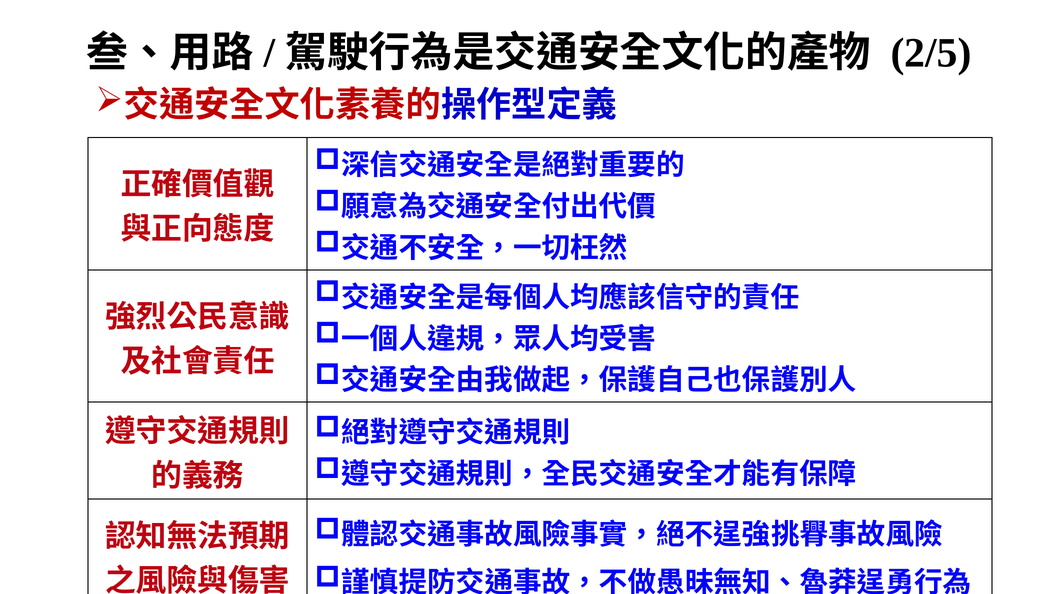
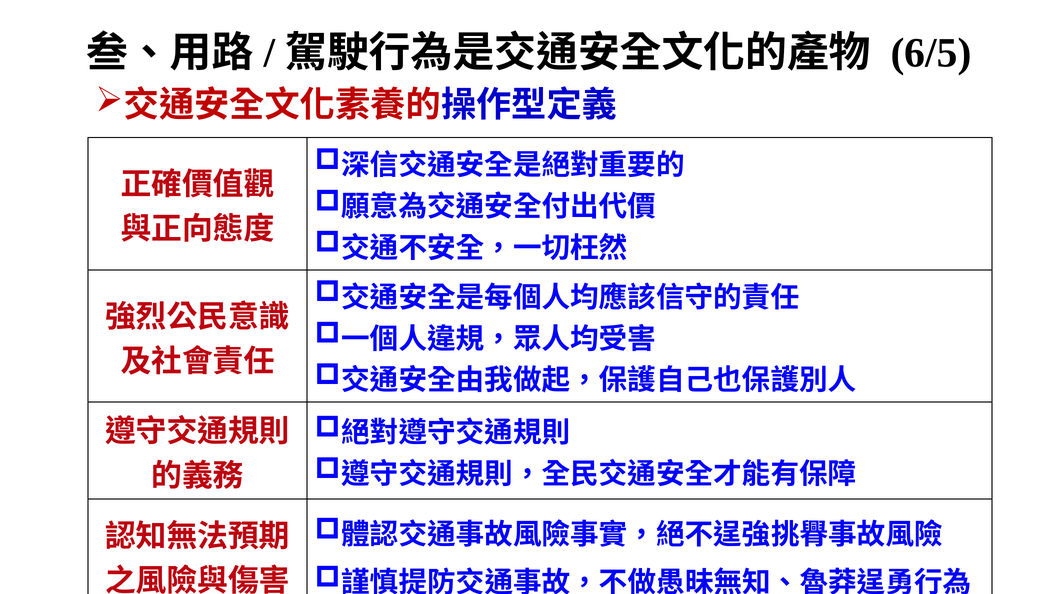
2/5: 2/5 -> 6/5
